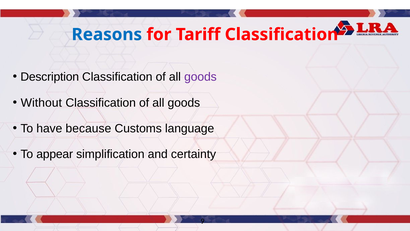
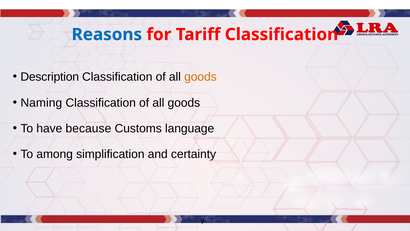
goods at (200, 77) colour: purple -> orange
Without: Without -> Naming
appear: appear -> among
